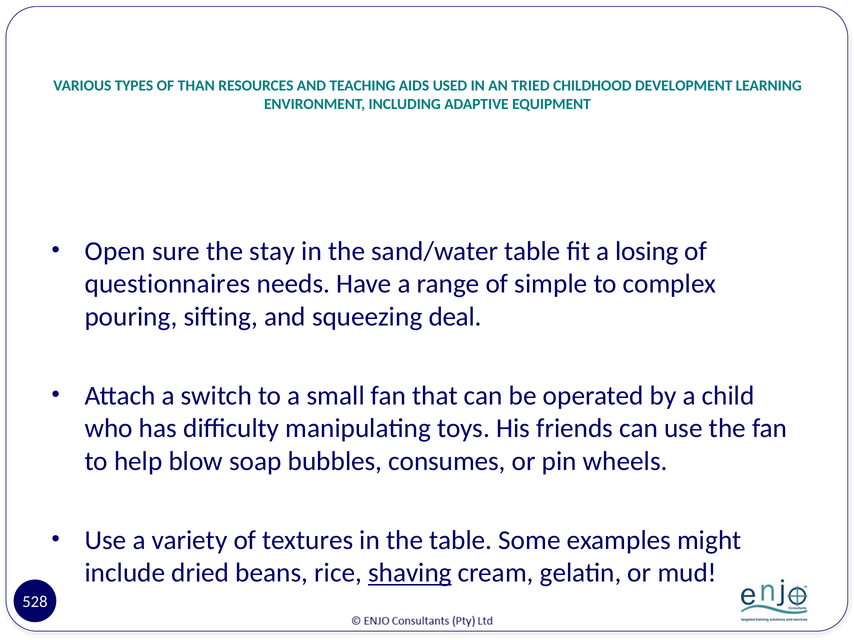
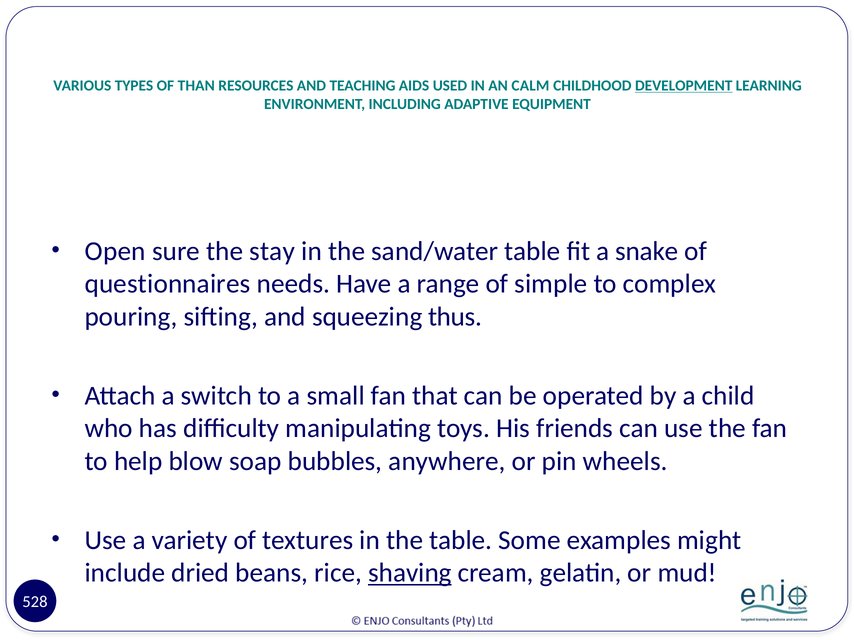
TRIED: TRIED -> CALM
DEVELOPMENT underline: none -> present
losing: losing -> snake
deal: deal -> thus
consumes: consumes -> anywhere
